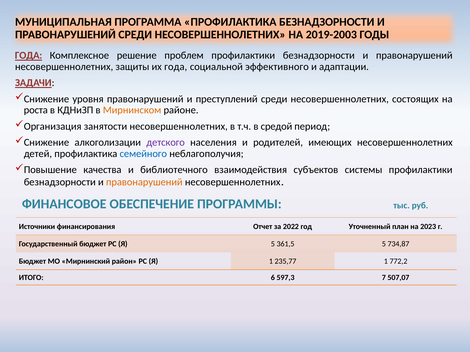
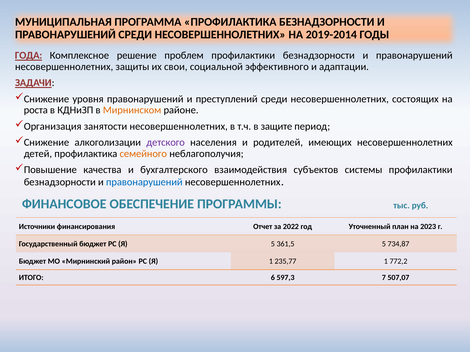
2019-2003: 2019-2003 -> 2019-2014
их года: года -> свои
средой: средой -> защите
семейного colour: blue -> orange
библиотечного: библиотечного -> бухгалтерского
правонарушений at (144, 182) colour: orange -> blue
